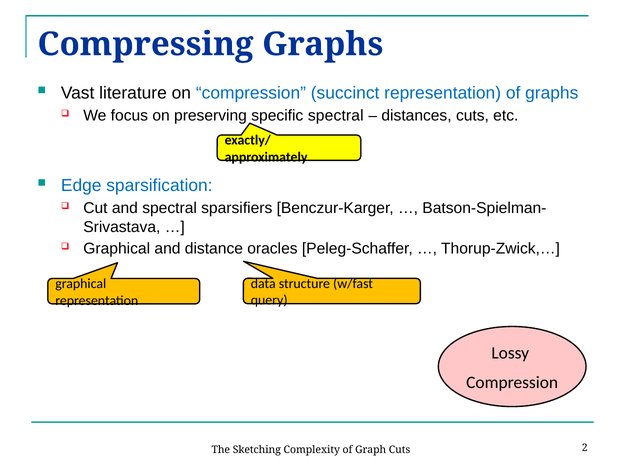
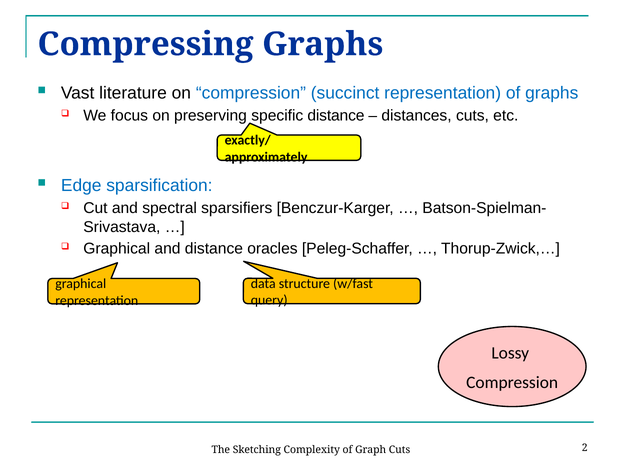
specific spectral: spectral -> distance
